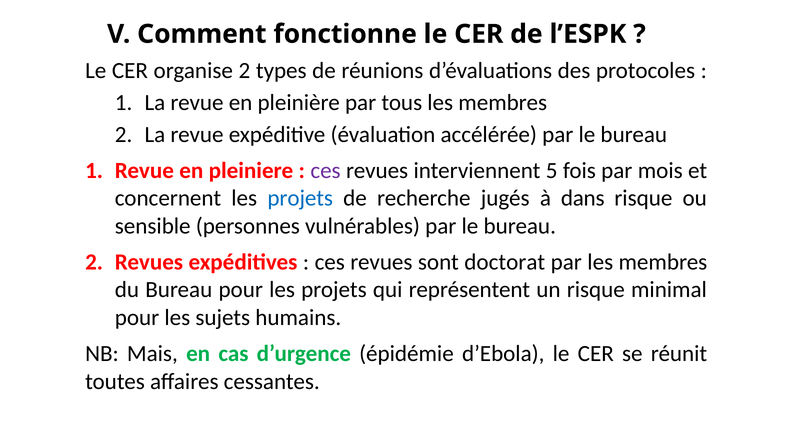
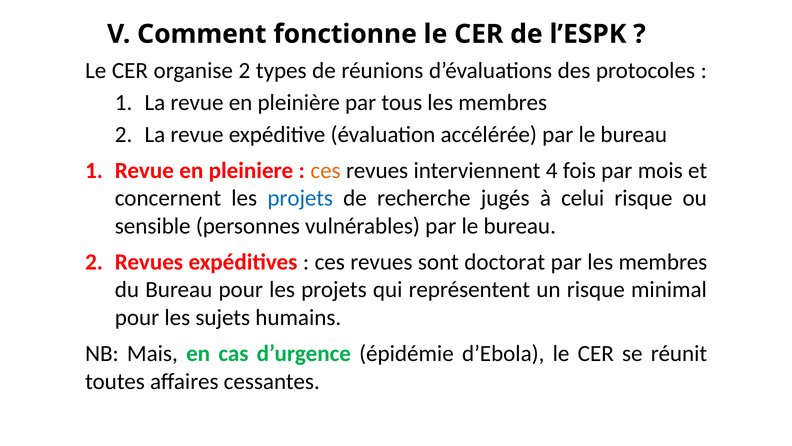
ces at (326, 170) colour: purple -> orange
5: 5 -> 4
dans: dans -> celui
